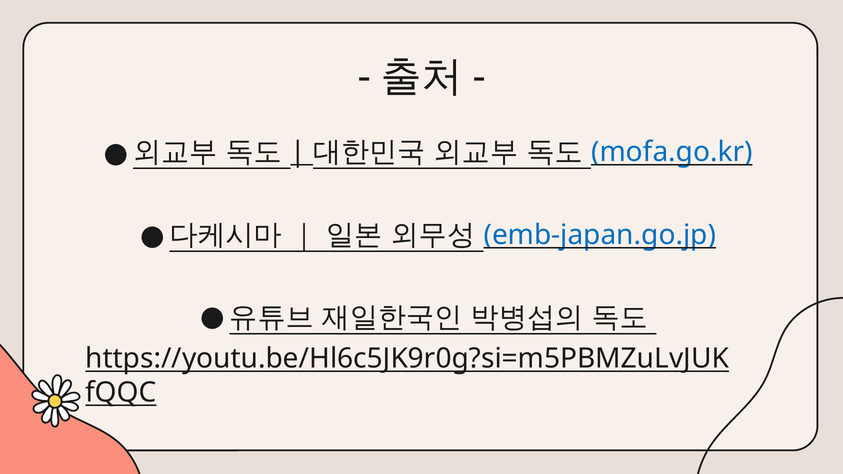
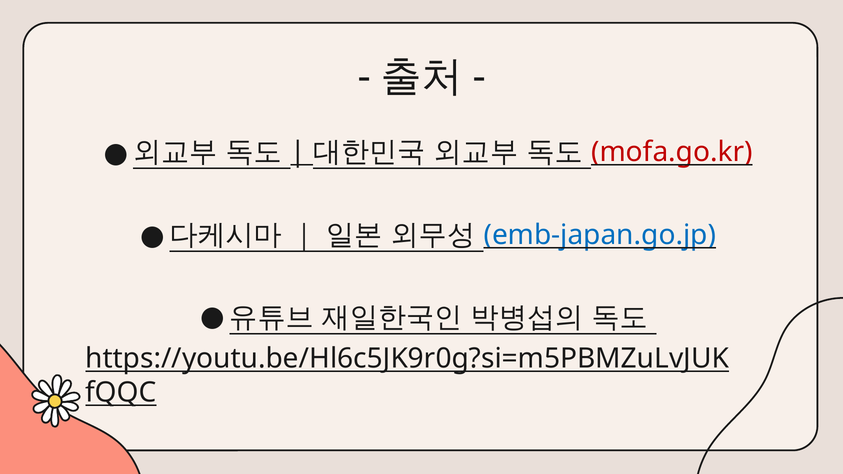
mofa.go.kr colour: blue -> red
